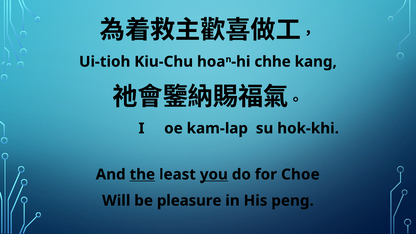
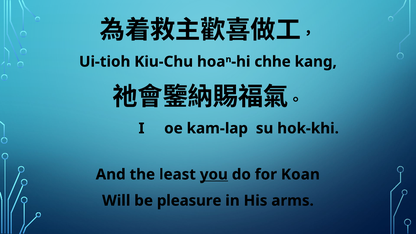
the underline: present -> none
Choe: Choe -> Koan
peng: peng -> arms
